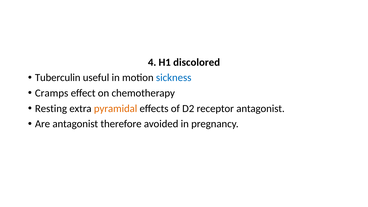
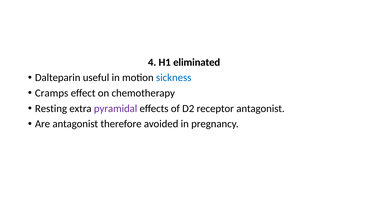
discolored: discolored -> eliminated
Tuberculin: Tuberculin -> Dalteparin
pyramidal colour: orange -> purple
